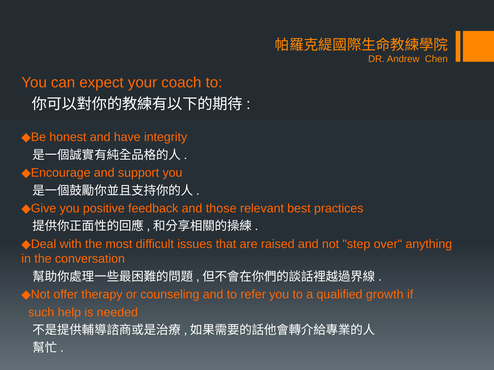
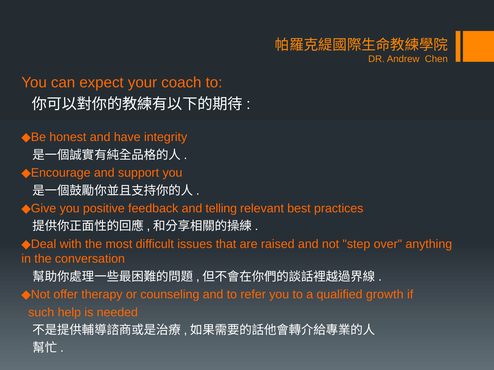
those: those -> telling
